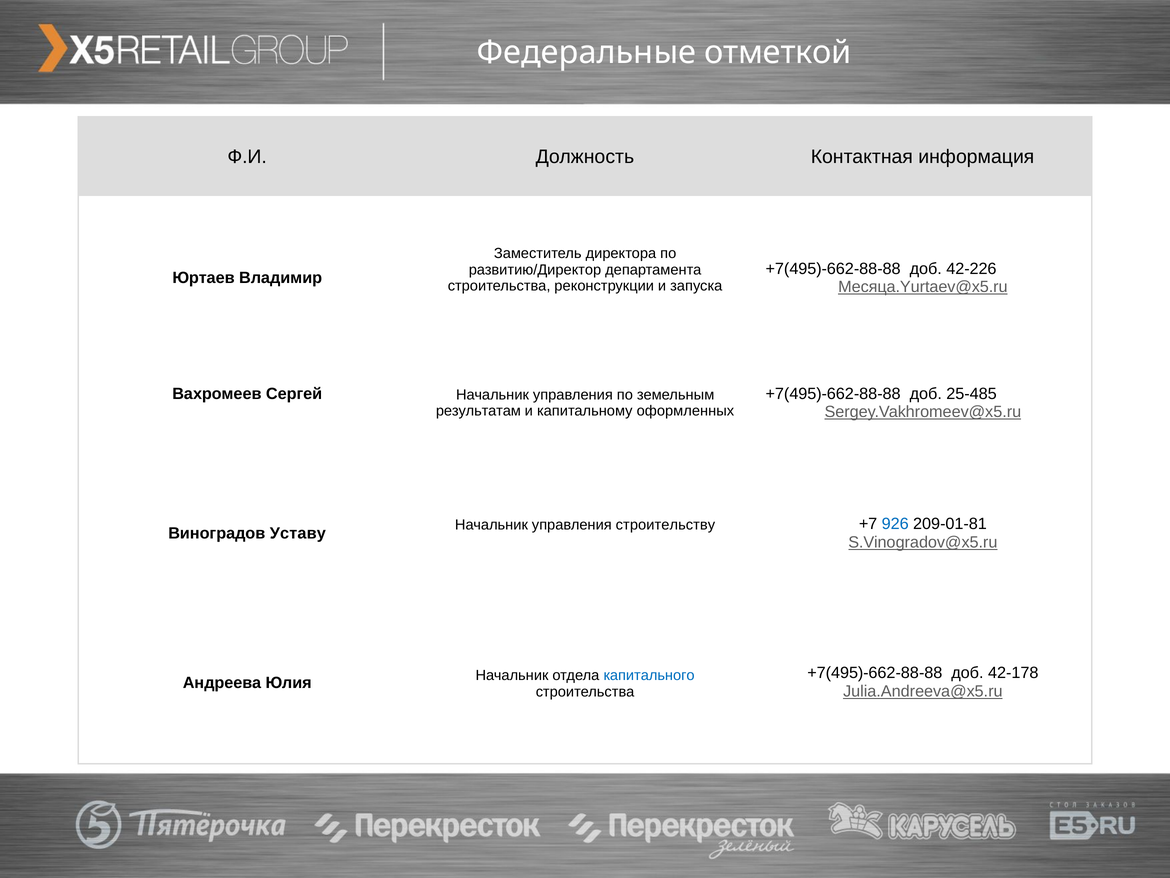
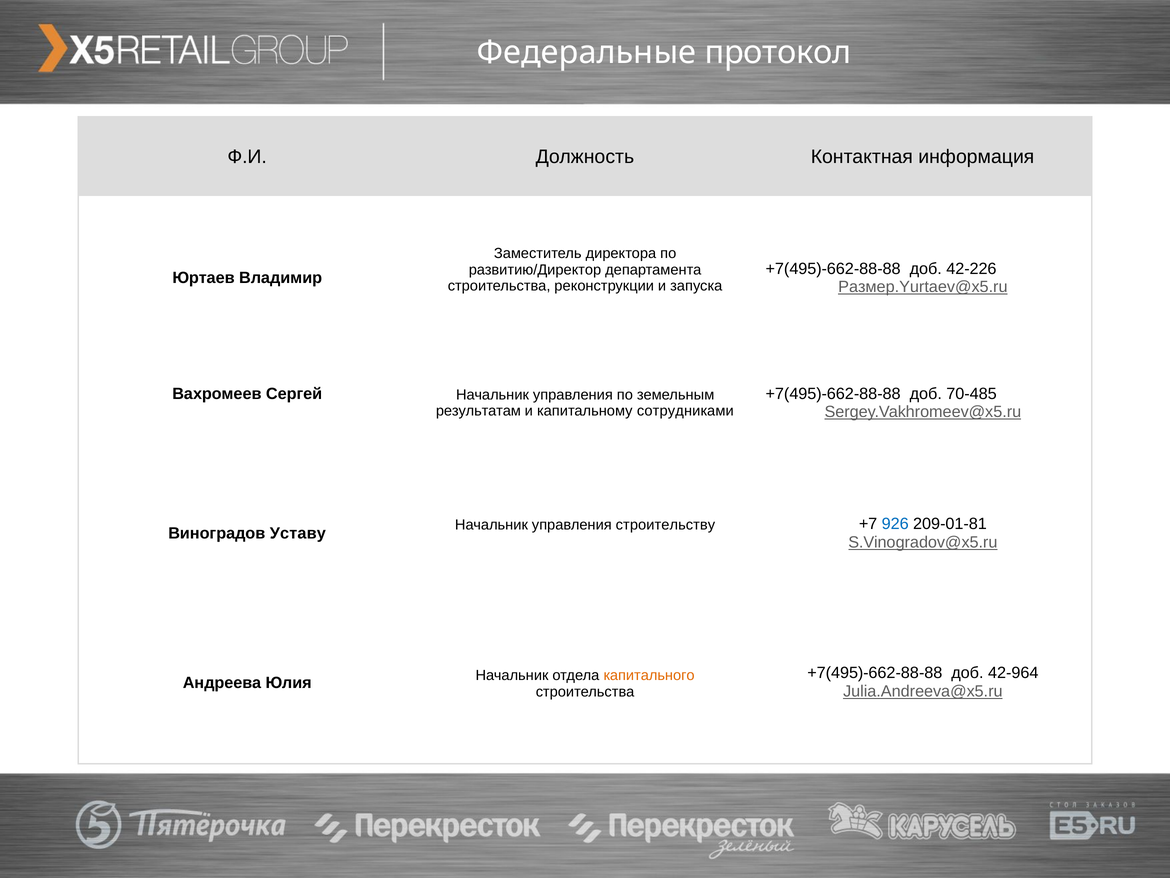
отметкой: отметкой -> протокол
Месяца.Yurtaev@x5.ru: Месяца.Yurtaev@x5.ru -> Размер.Yurtaev@x5.ru
25-485: 25-485 -> 70-485
оформленных: оформленных -> сотрудниками
42-178: 42-178 -> 42-964
капитального colour: blue -> orange
